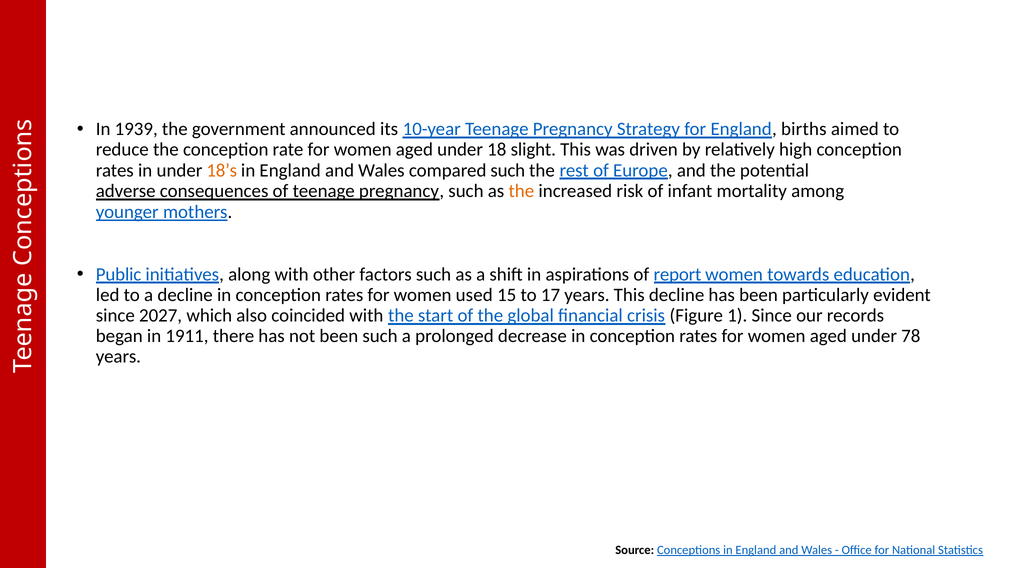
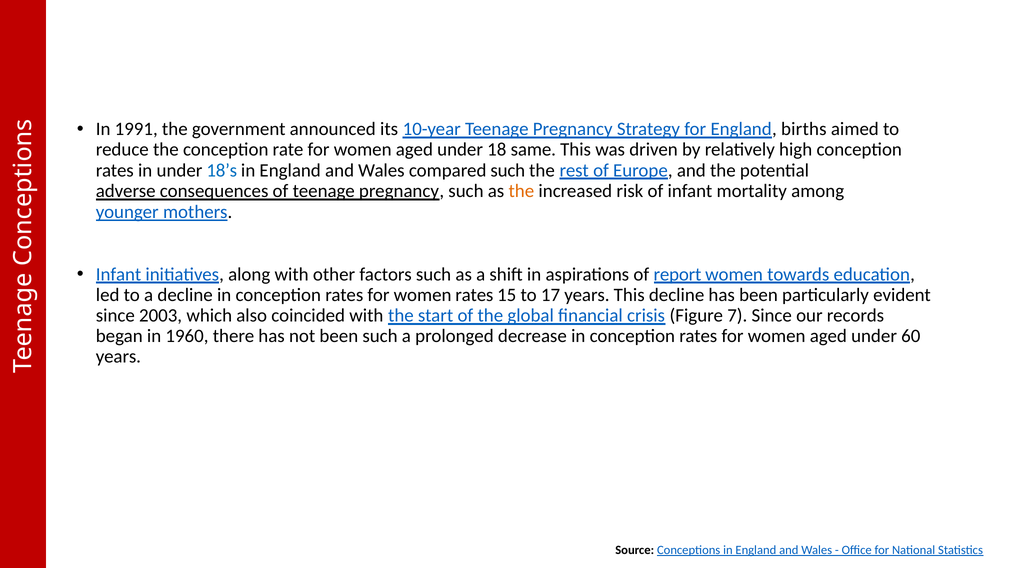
1939: 1939 -> 1991
slight: slight -> same
18’s colour: orange -> blue
Public at (119, 274): Public -> Infant
women used: used -> rates
2027: 2027 -> 2003
1: 1 -> 7
1911: 1911 -> 1960
78: 78 -> 60
